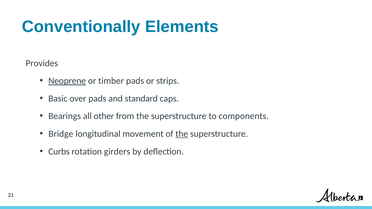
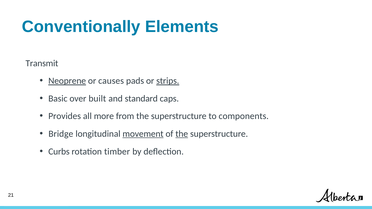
Provides: Provides -> Transmit
timber: timber -> causes
strips underline: none -> present
over pads: pads -> built
Bearings: Bearings -> Provides
other: other -> more
movement underline: none -> present
girders: girders -> timber
